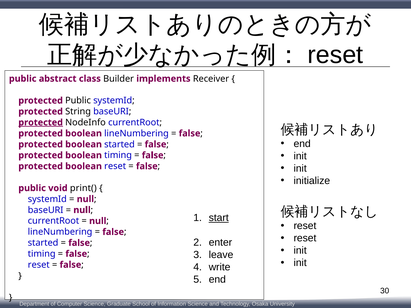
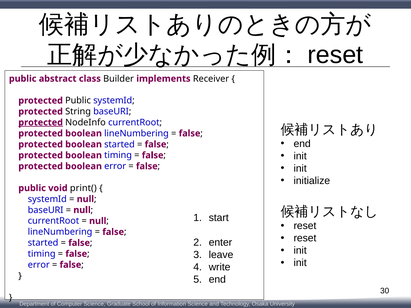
boolean reset: reset -> error
start underline: present -> none
reset at (39, 265): reset -> error
